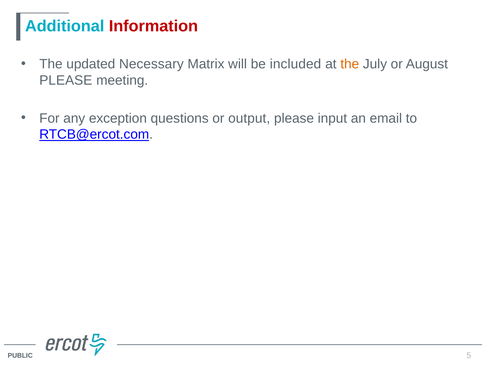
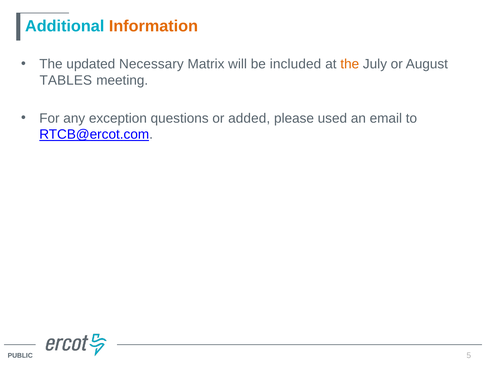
Information colour: red -> orange
PLEASE at (66, 80): PLEASE -> TABLES
output: output -> added
input: input -> used
